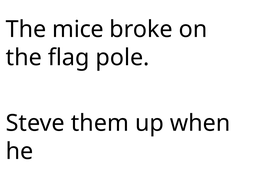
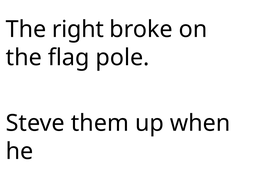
mice: mice -> right
